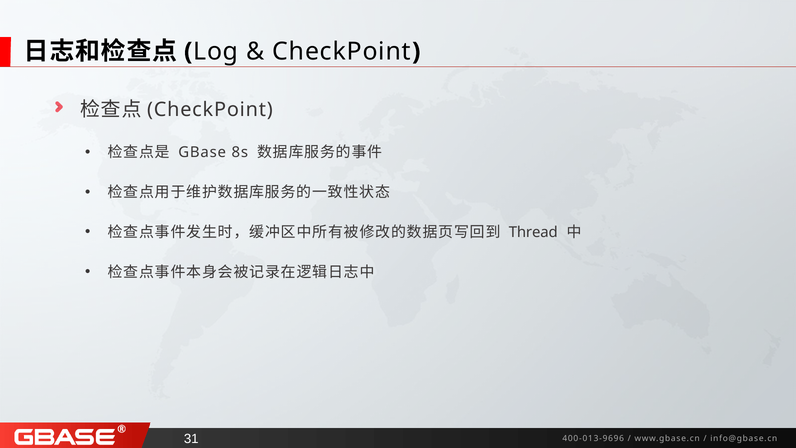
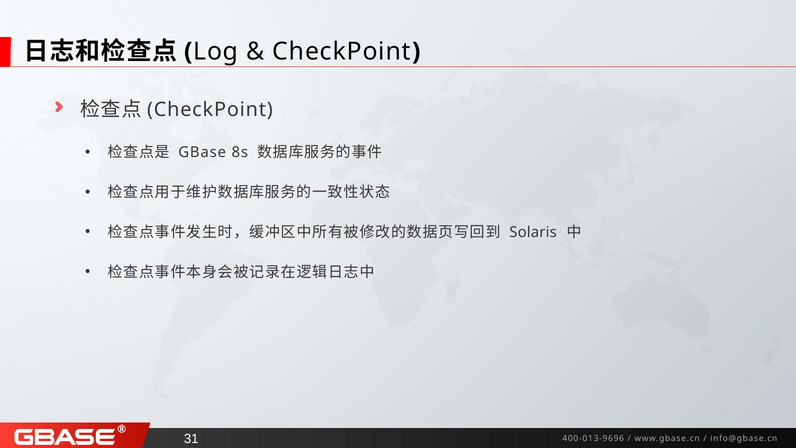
Thread: Thread -> Solaris
